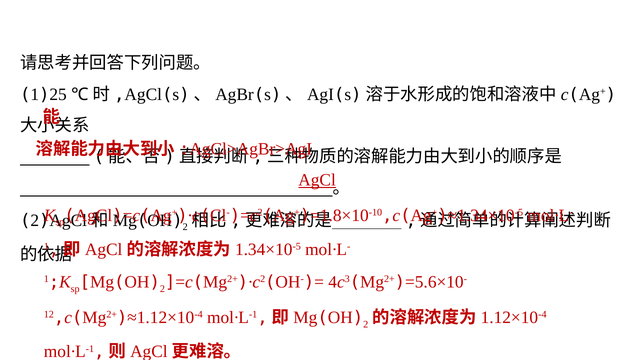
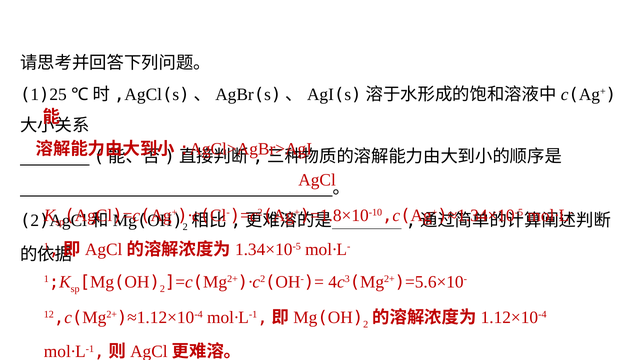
AgCl underline: present -> none
